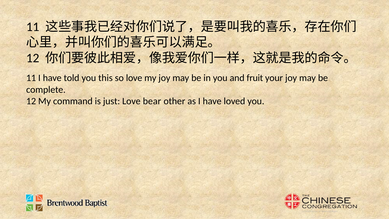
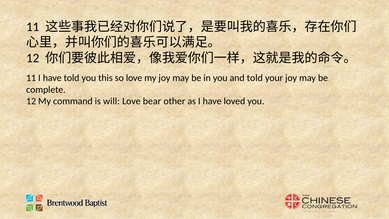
and fruit: fruit -> told
just: just -> will
